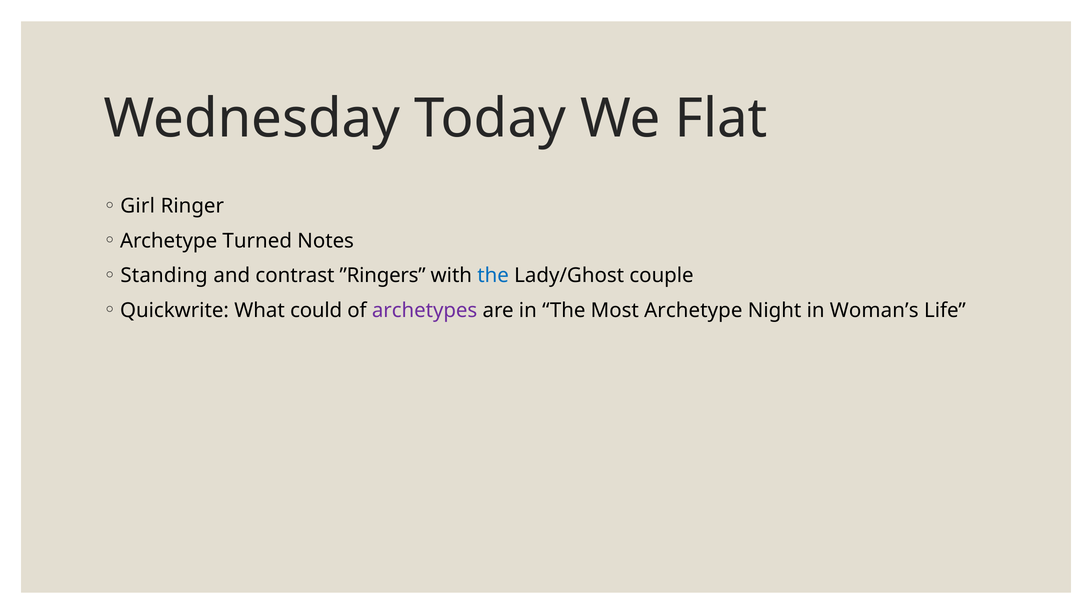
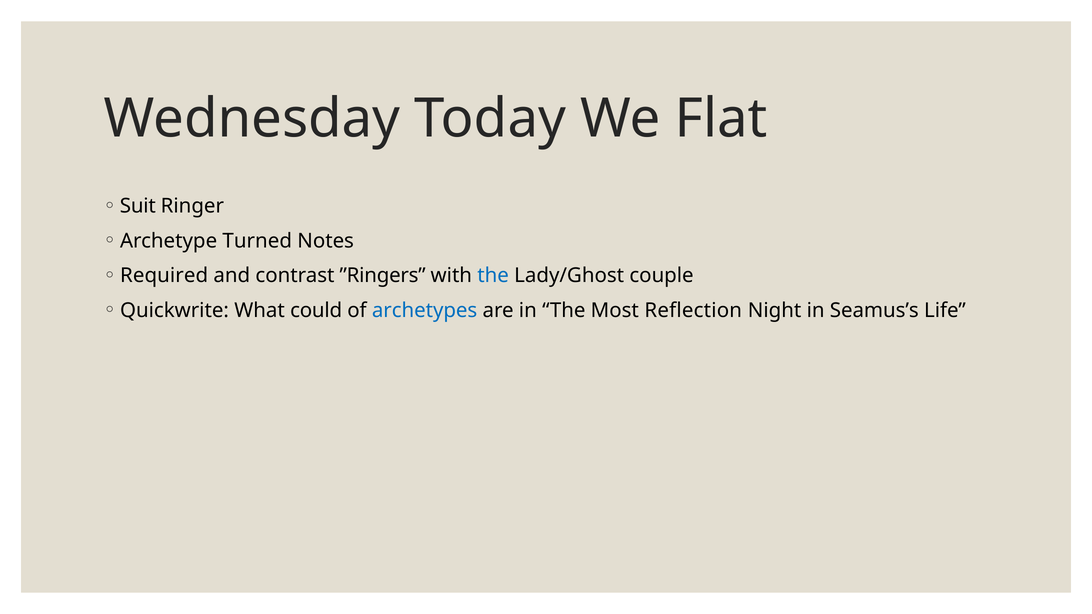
Girl: Girl -> Suit
Standing: Standing -> Required
archetypes colour: purple -> blue
Most Archetype: Archetype -> Reflection
Woman’s: Woman’s -> Seamus’s
